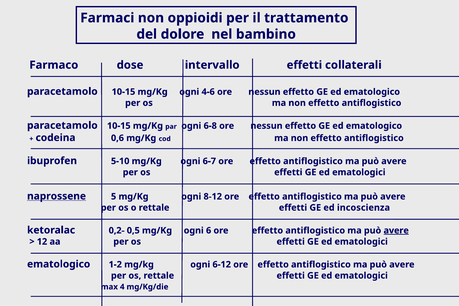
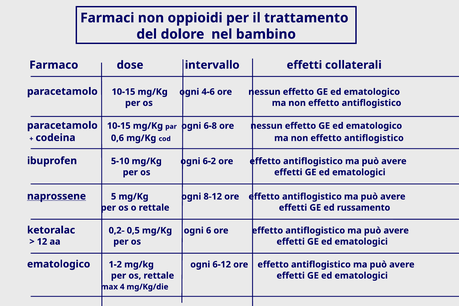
6-7: 6-7 -> 6-2
incoscienza: incoscienza -> russamento
avere at (396, 231) underline: present -> none
